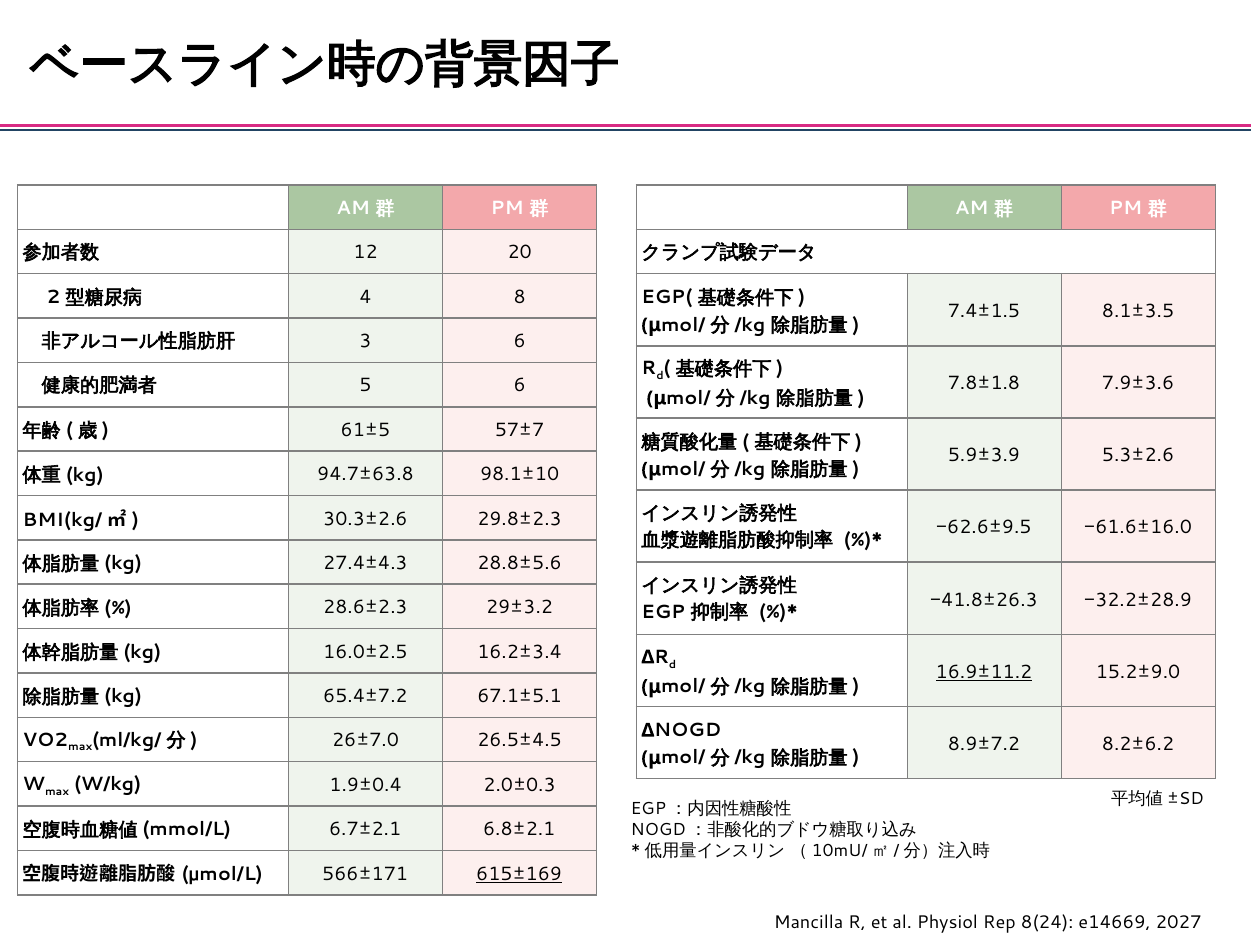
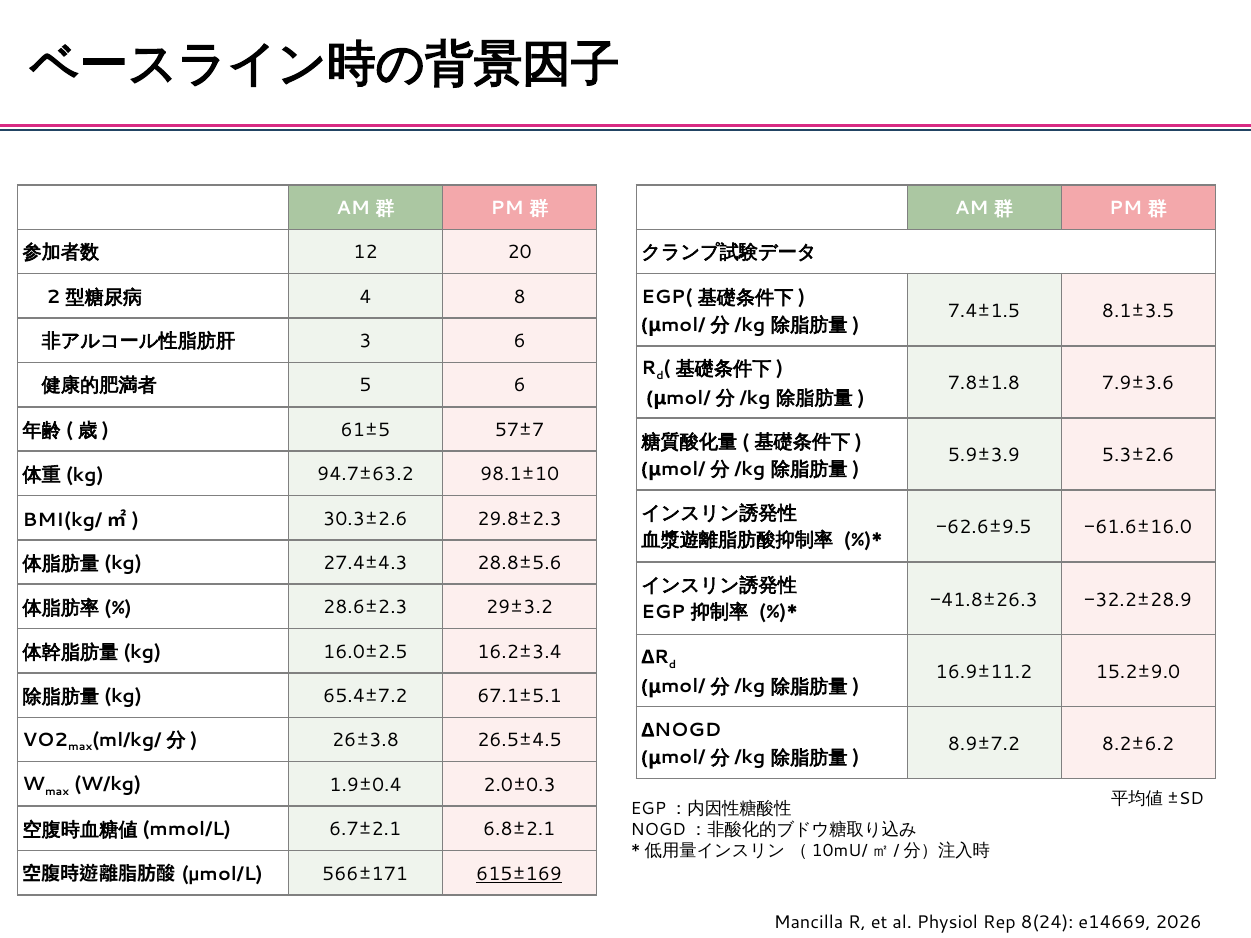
94.7±63.8: 94.7±63.8 -> 94.7±63.2
16.9±11.2 underline: present -> none
26±7.0: 26±7.0 -> 26±3.8
2027: 2027 -> 2026
